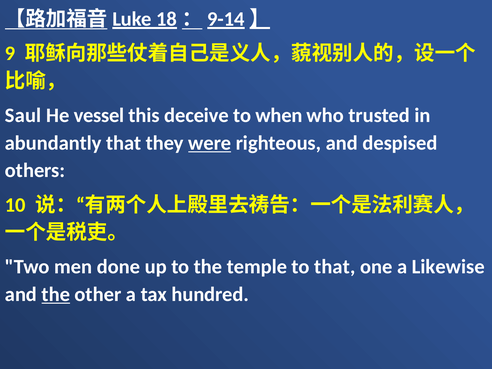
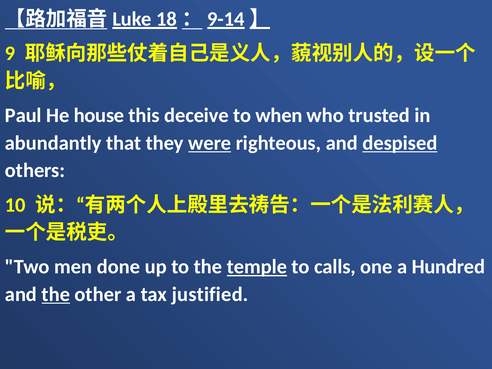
Saul: Saul -> Paul
vessel: vessel -> house
despised underline: none -> present
temple underline: none -> present
to that: that -> calls
Likewise: Likewise -> Hundred
hundred: hundred -> justified
